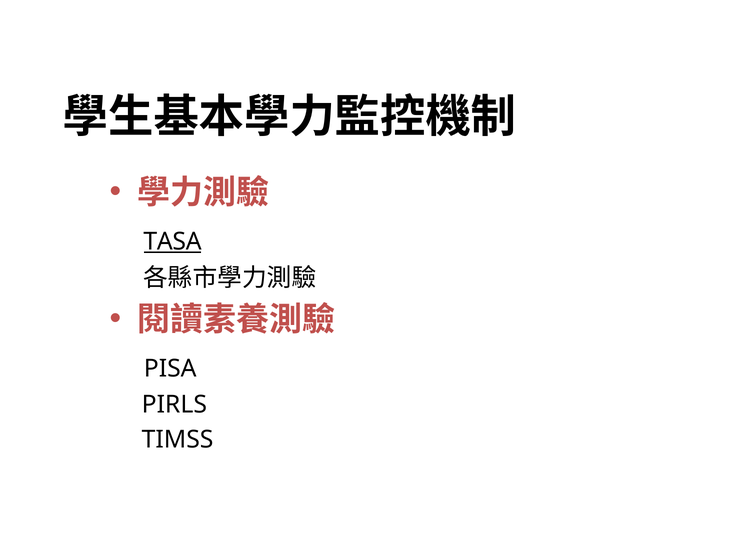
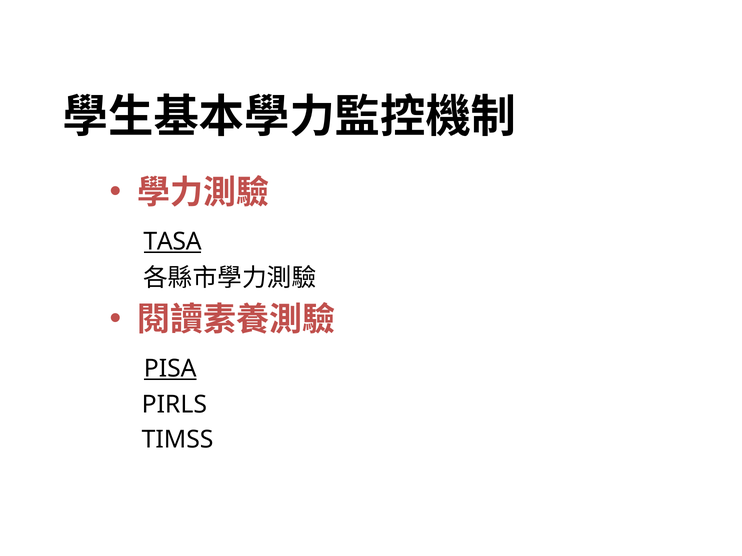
PISA underline: none -> present
